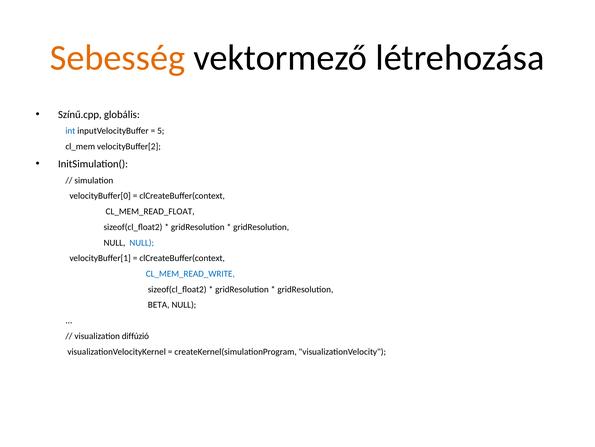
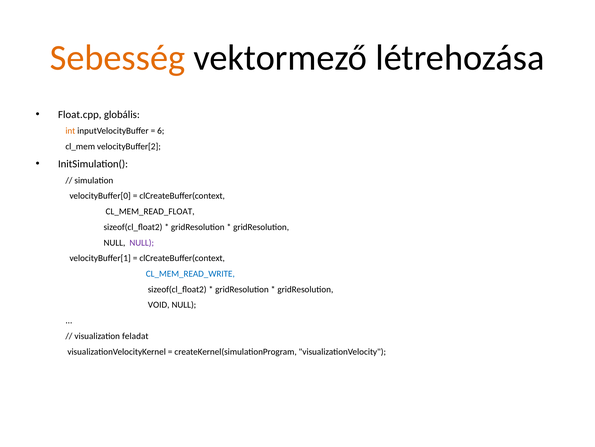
Színű.cpp: Színű.cpp -> Float.cpp
int colour: blue -> orange
5: 5 -> 6
NULL at (142, 242) colour: blue -> purple
BETA: BETA -> VOID
diffúzió: diffúzió -> feladat
